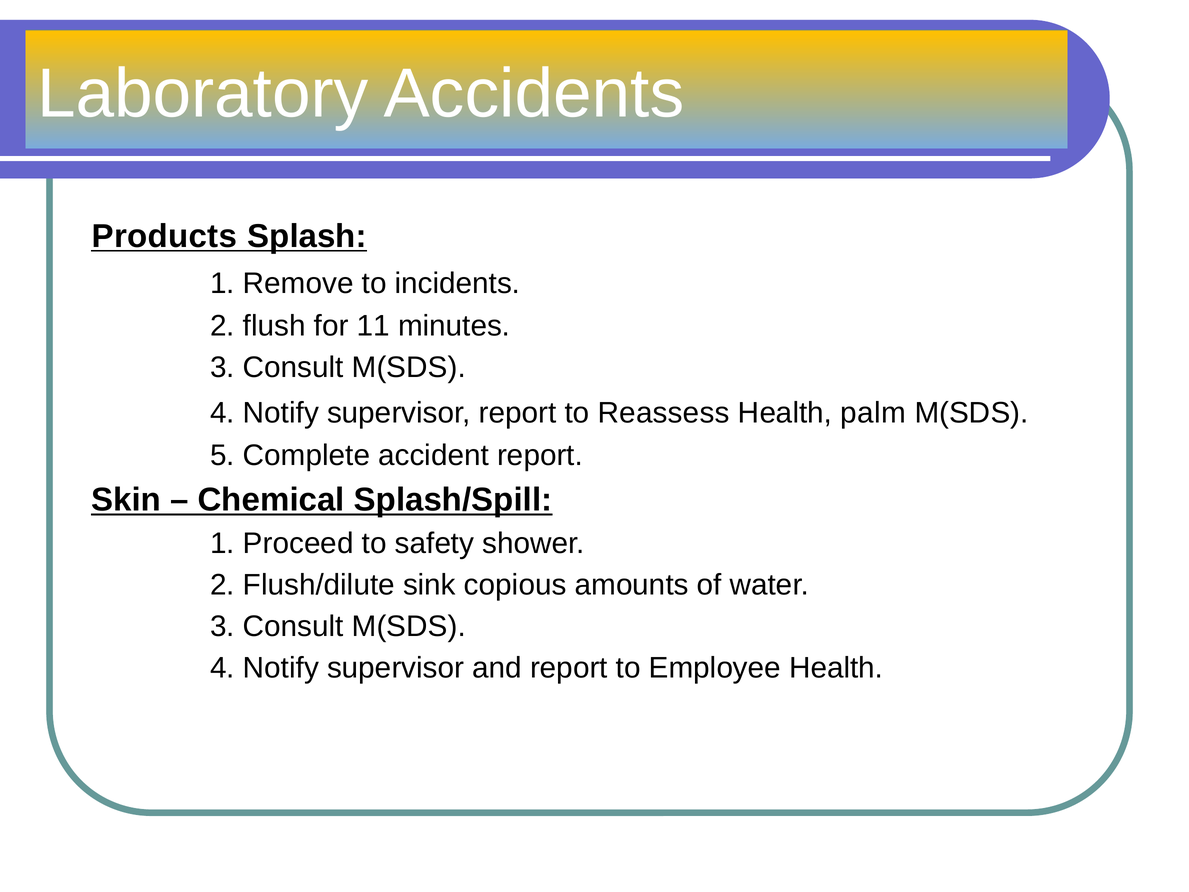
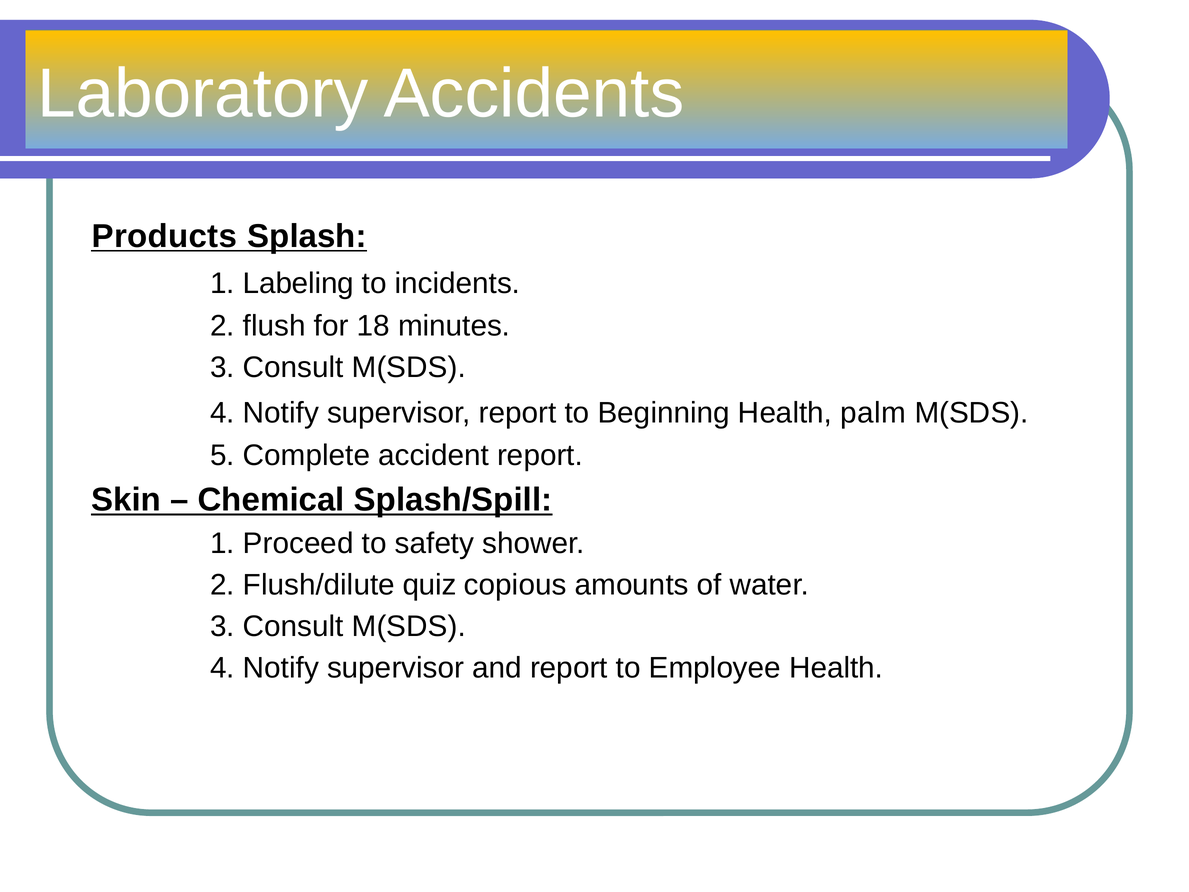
Remove: Remove -> Labeling
11: 11 -> 18
Reassess: Reassess -> Beginning
sink: sink -> quiz
